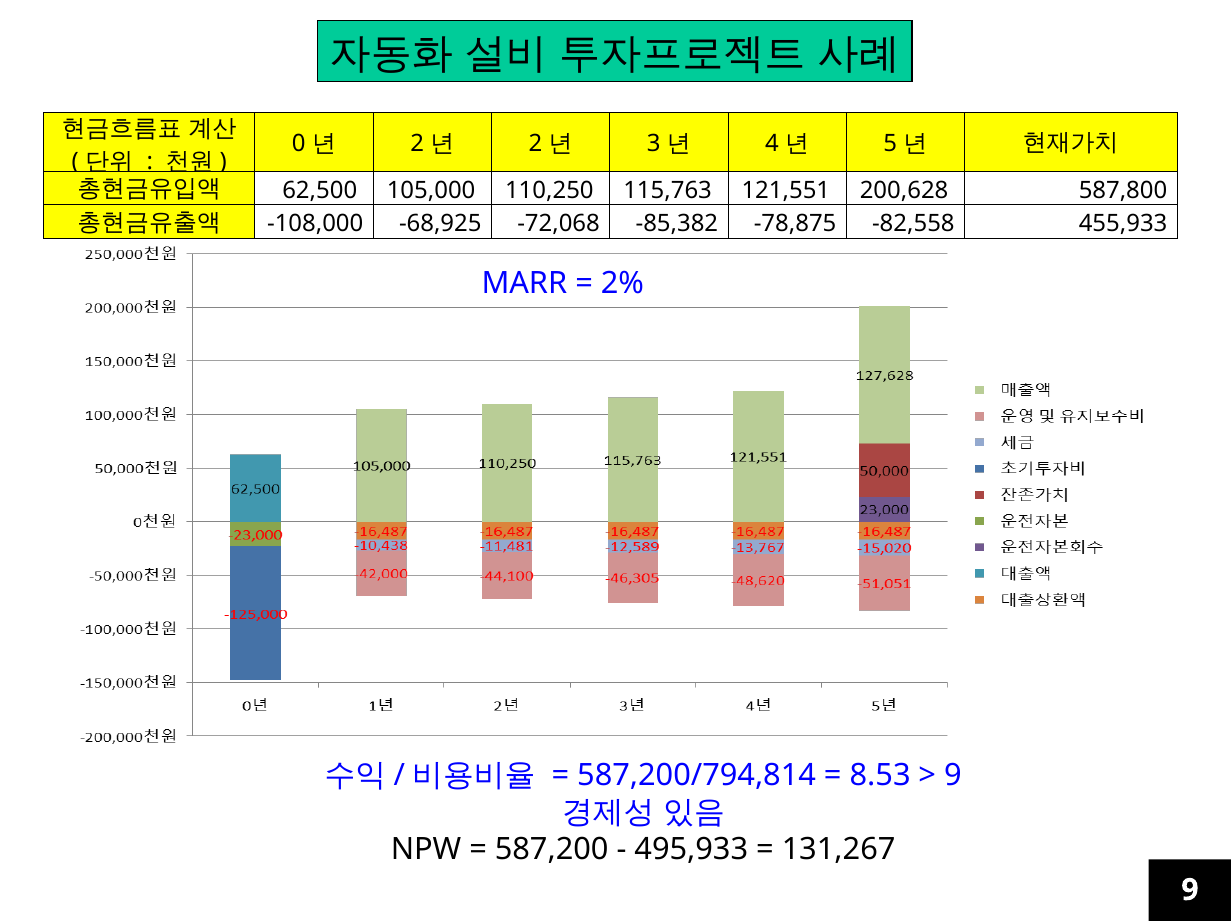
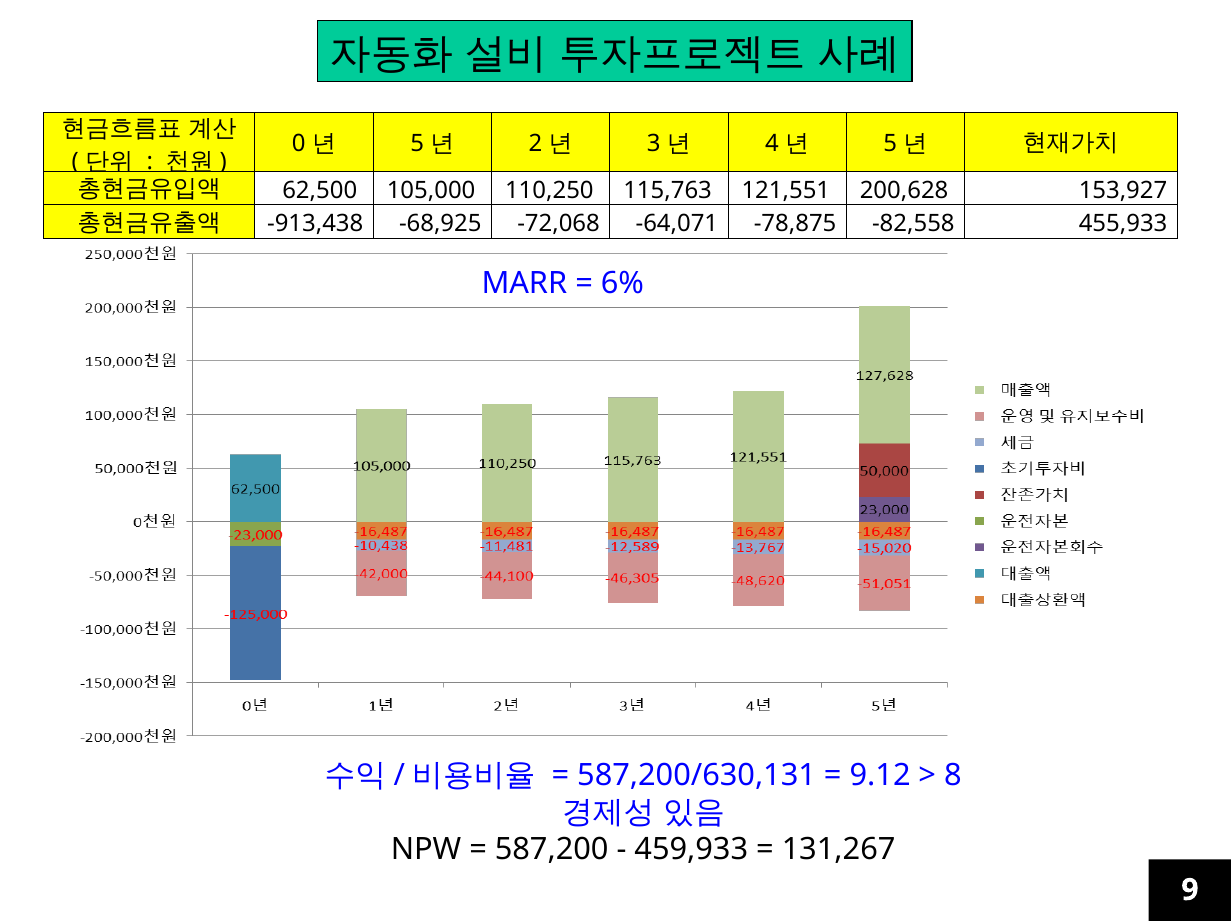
2 at (417, 144): 2 -> 5
587,800: 587,800 -> 153,927
-108,000: -108,000 -> -913,438
-85,382: -85,382 -> -64,071
2%: 2% -> 6%
587,200/794,814: 587,200/794,814 -> 587,200/630,131
8.53: 8.53 -> 9.12
9 at (953, 776): 9 -> 8
495,933: 495,933 -> 459,933
